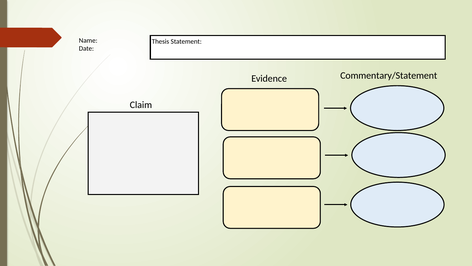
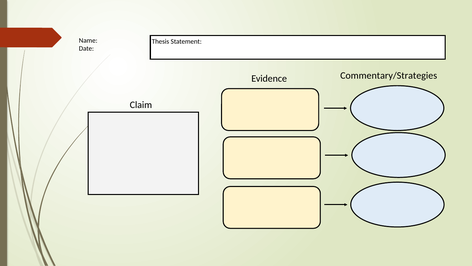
Commentary/Statement: Commentary/Statement -> Commentary/Strategies
